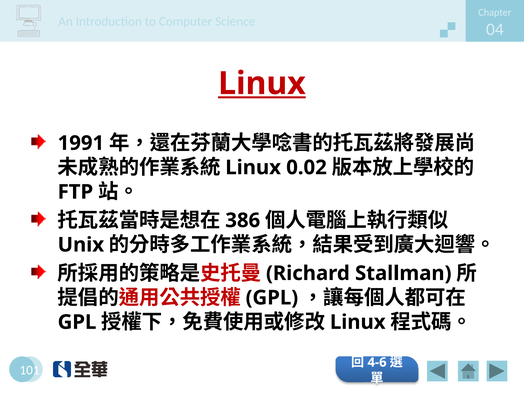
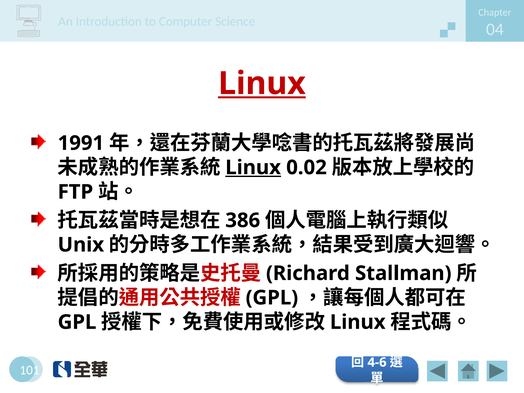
Linux at (253, 168) underline: none -> present
